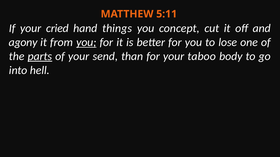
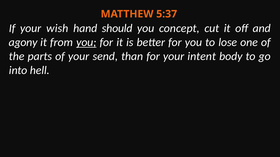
5:11: 5:11 -> 5:37
cried: cried -> wish
things: things -> should
parts underline: present -> none
taboo: taboo -> intent
